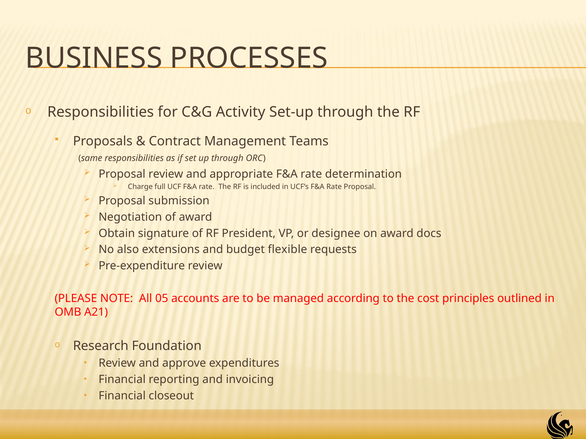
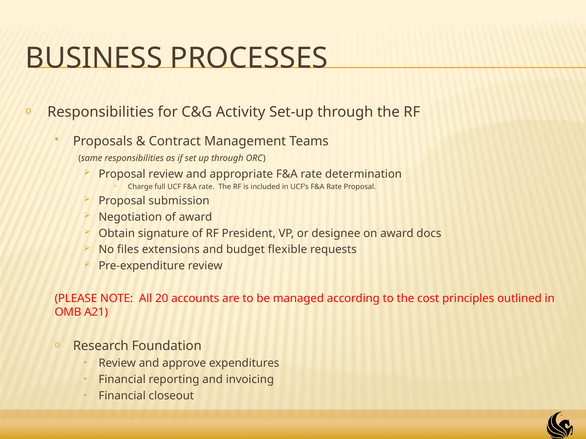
also: also -> files
05: 05 -> 20
